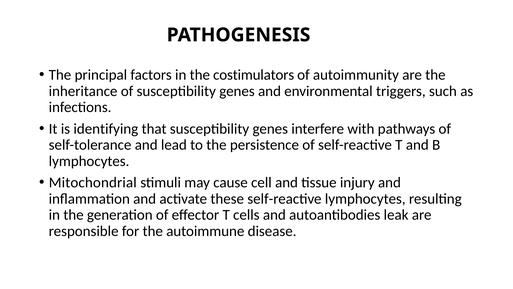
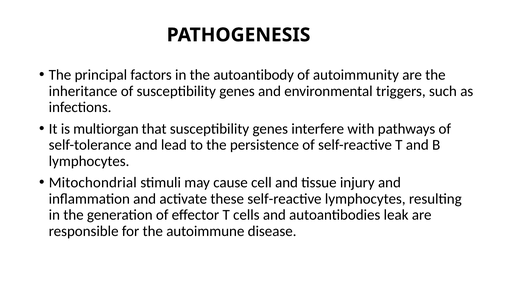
costimulators: costimulators -> autoantibody
identifying: identifying -> multiorgan
